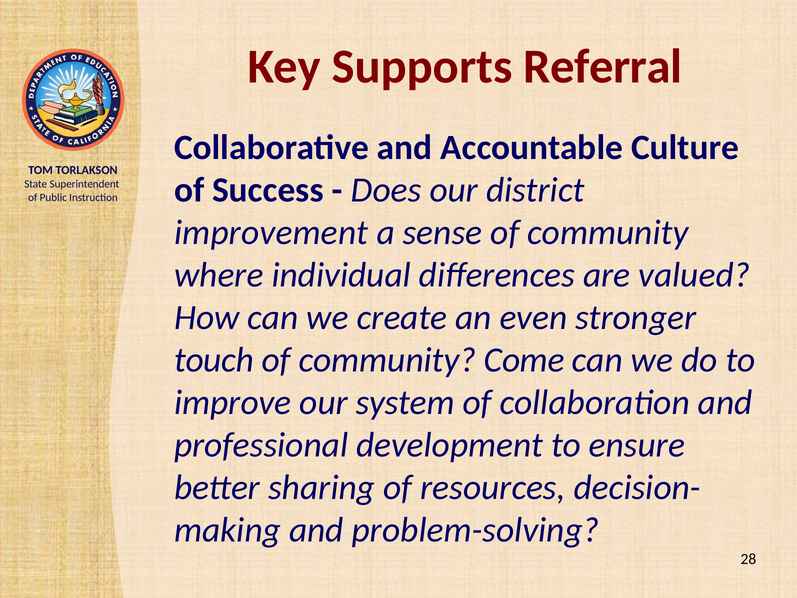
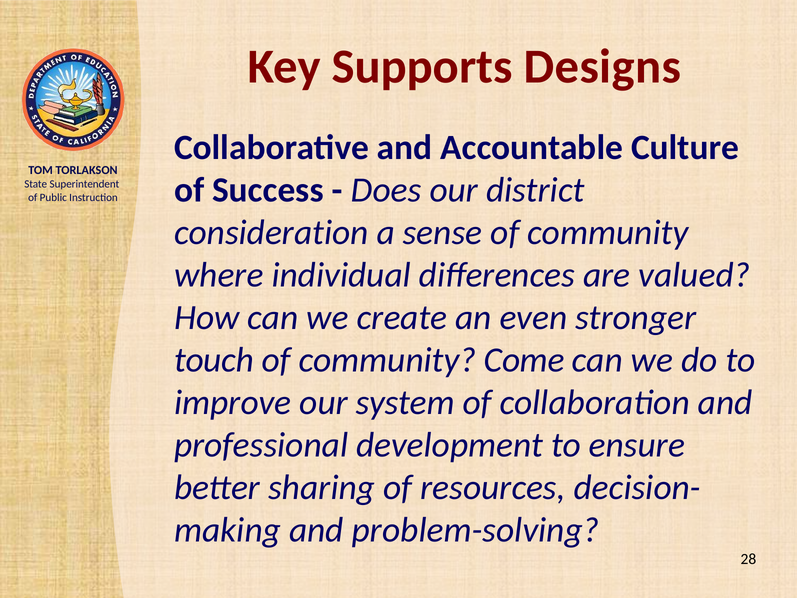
Referral: Referral -> Designs
improvement: improvement -> consideration
